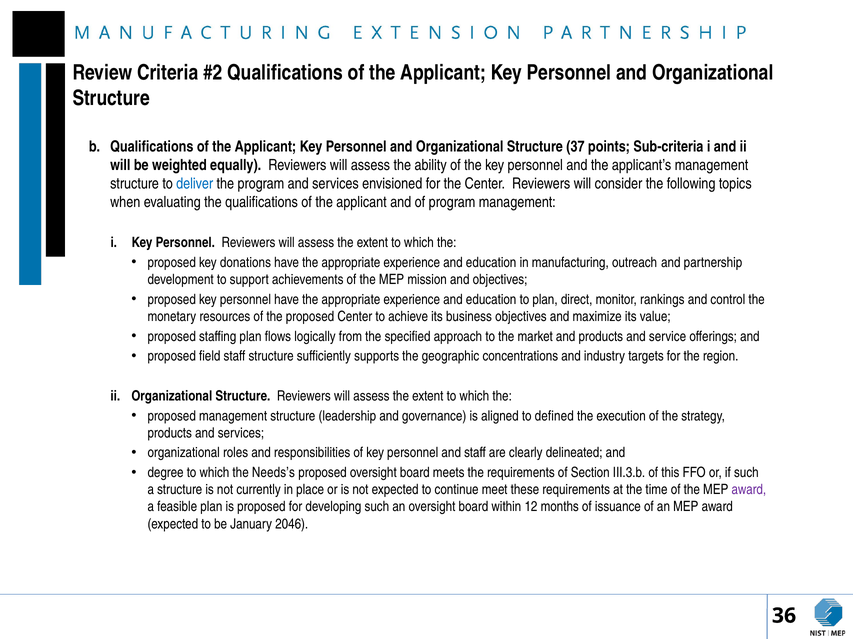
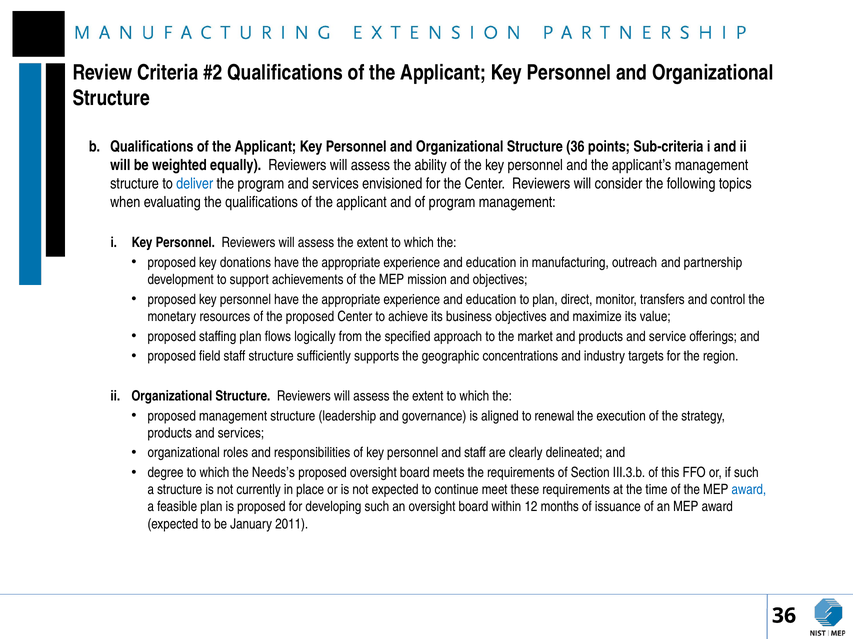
Structure 37: 37 -> 36
rankings: rankings -> transfers
defined: defined -> renewal
award at (749, 490) colour: purple -> blue
2046: 2046 -> 2011
